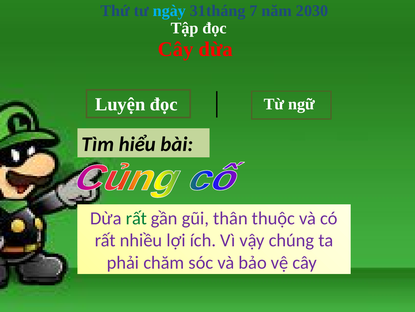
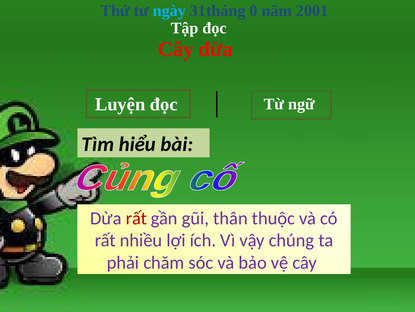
7: 7 -> 0
2030: 2030 -> 2001
rất at (136, 218) colour: green -> red
